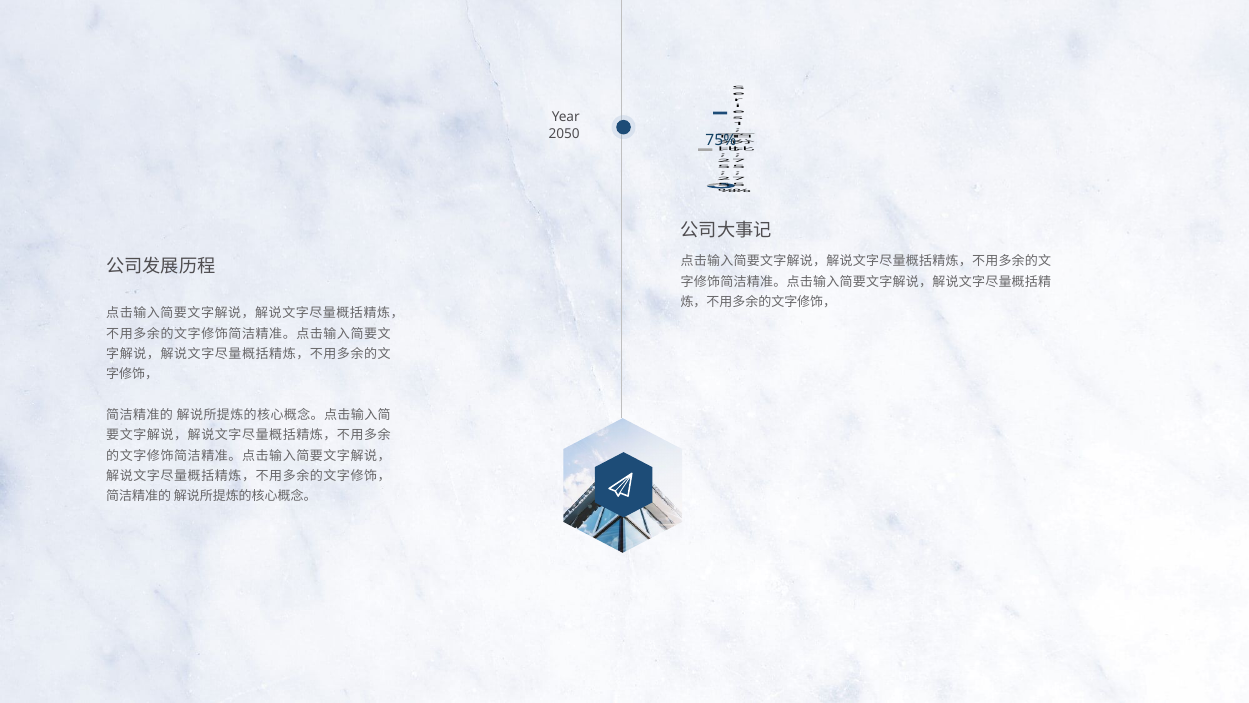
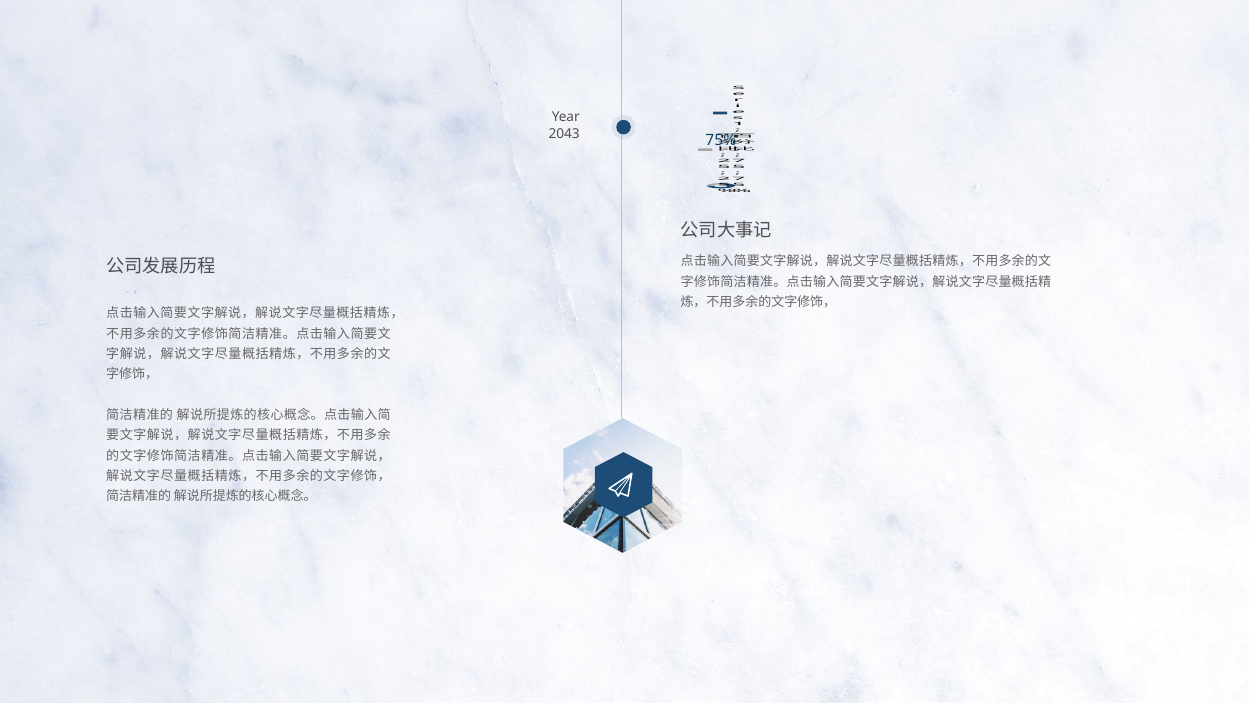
2050: 2050 -> 2043
